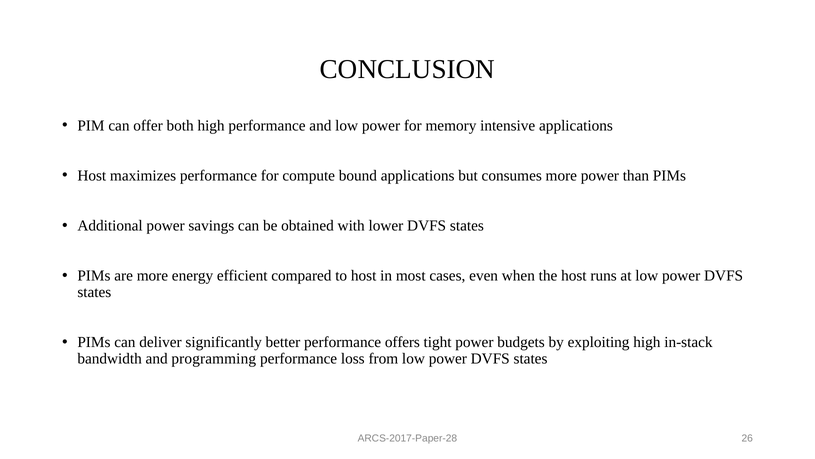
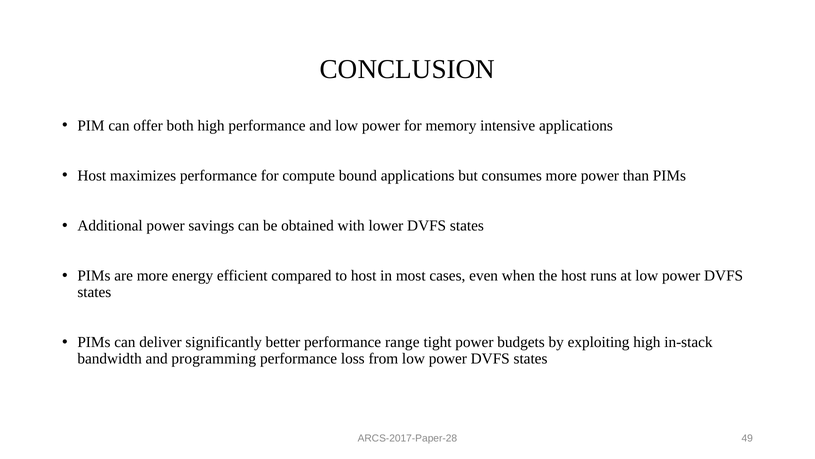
offers: offers -> range
26: 26 -> 49
